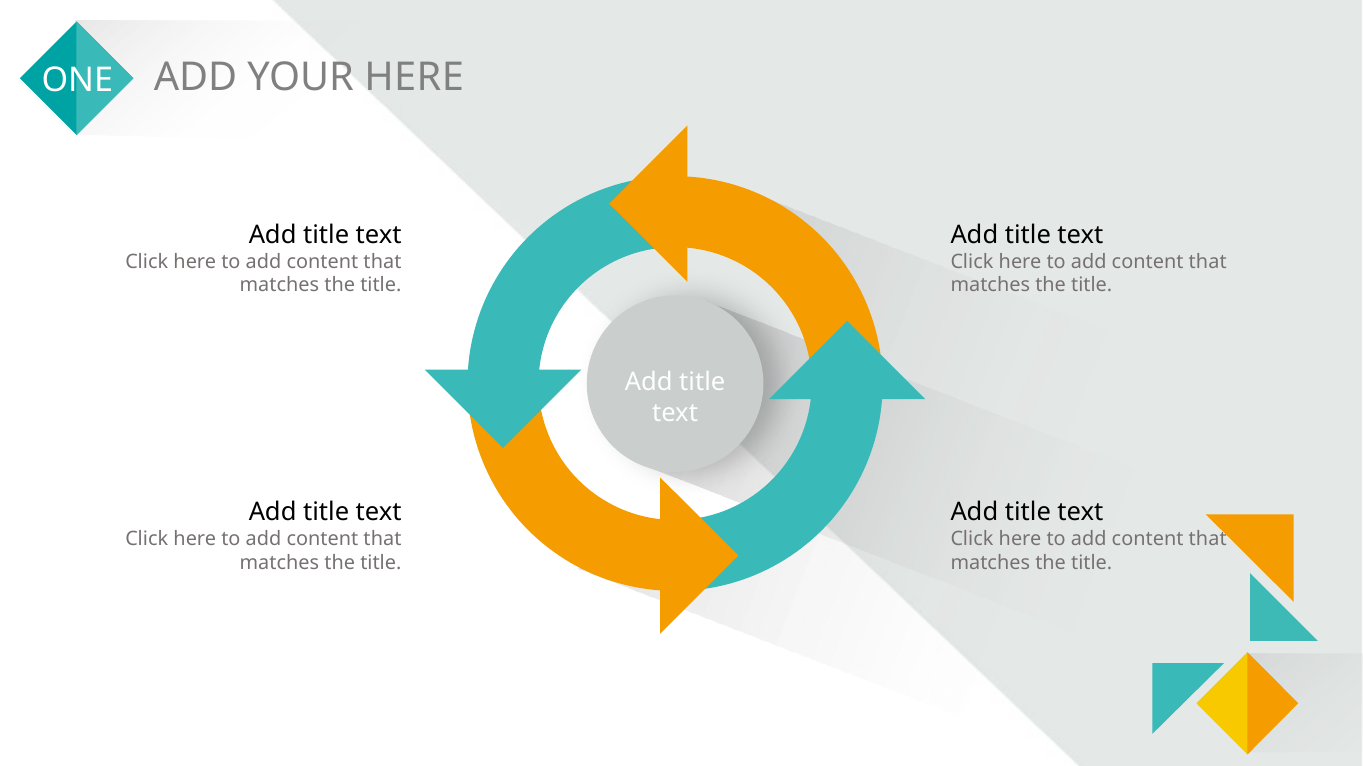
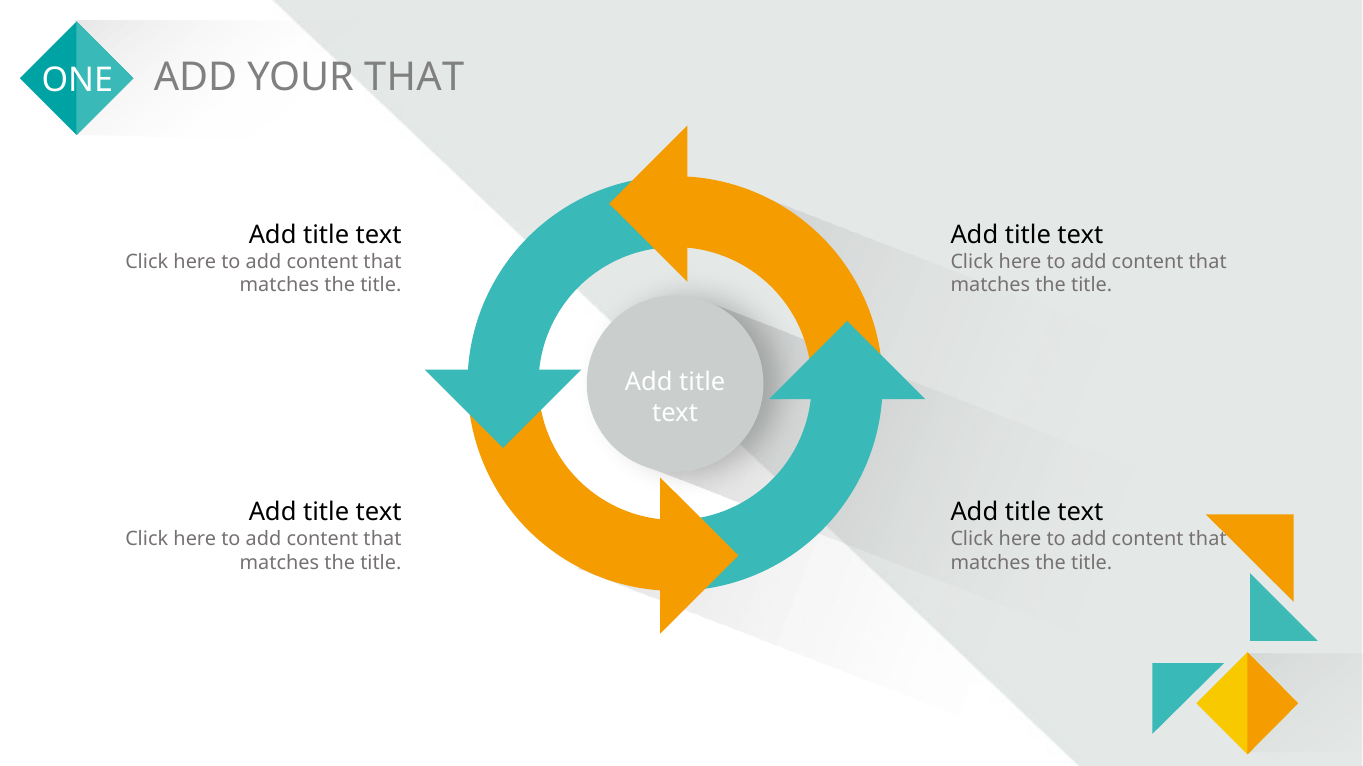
HERE at (414, 77): HERE -> THAT
